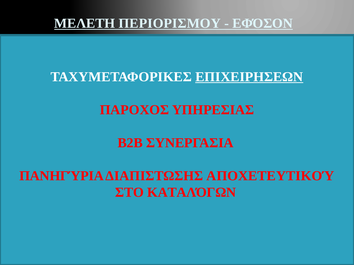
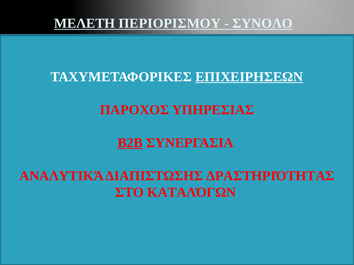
ΕΦΌΣΟΝ: ΕΦΌΣΟΝ -> ΣΥΝΟΛΟ
Β2Β underline: none -> present
ΠΑΝΗΓΎΡΙΑ: ΠΑΝΗΓΎΡΙΑ -> ΑΝΑΛΥΤΙΚΆ
ΑΠΟΧΕΤΕΥΤΙΚΟΎ: ΑΠΟΧΕΤΕΥΤΙΚΟΎ -> ΔΡΑΣΤΗΡΙΌΤΗΤΑΣ
